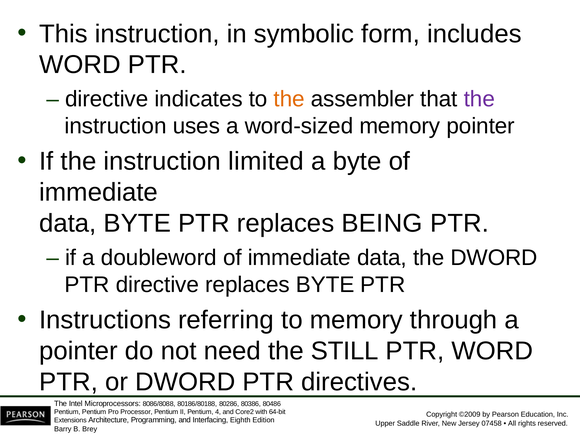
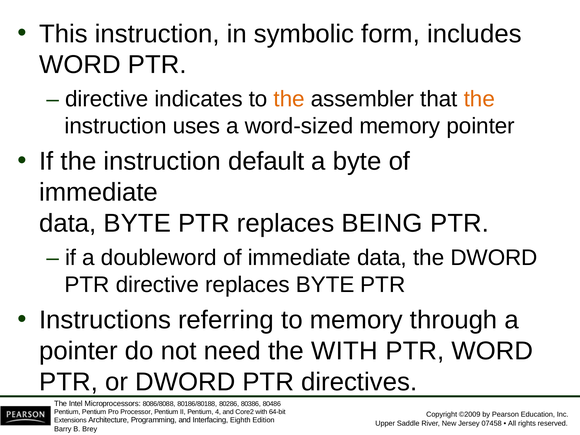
the at (479, 99) colour: purple -> orange
limited: limited -> default
the STILL: STILL -> WITH
